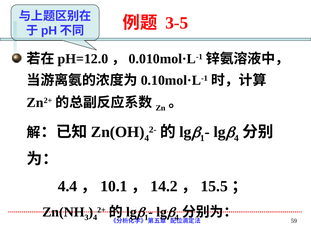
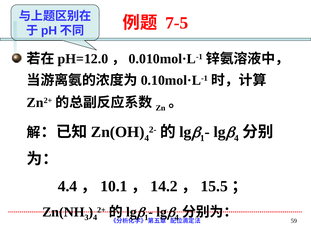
3-5: 3-5 -> 7-5
